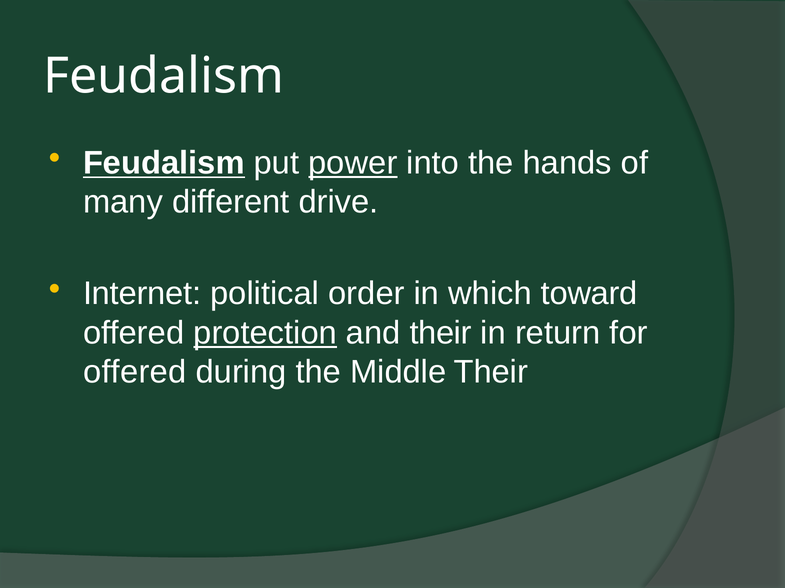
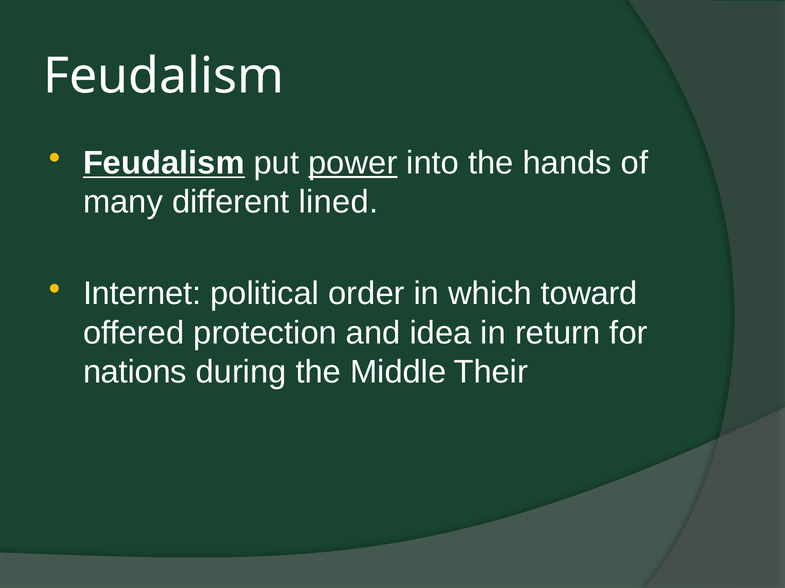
drive: drive -> lined
protection underline: present -> none
and their: their -> idea
offered at (135, 372): offered -> nations
